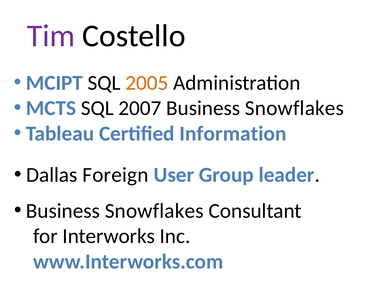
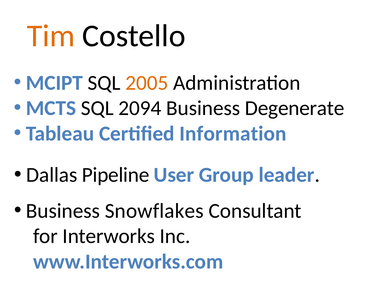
Tim colour: purple -> orange
2007: 2007 -> 2094
Snowflakes at (295, 108): Snowflakes -> Degenerate
Foreign: Foreign -> Pipeline
